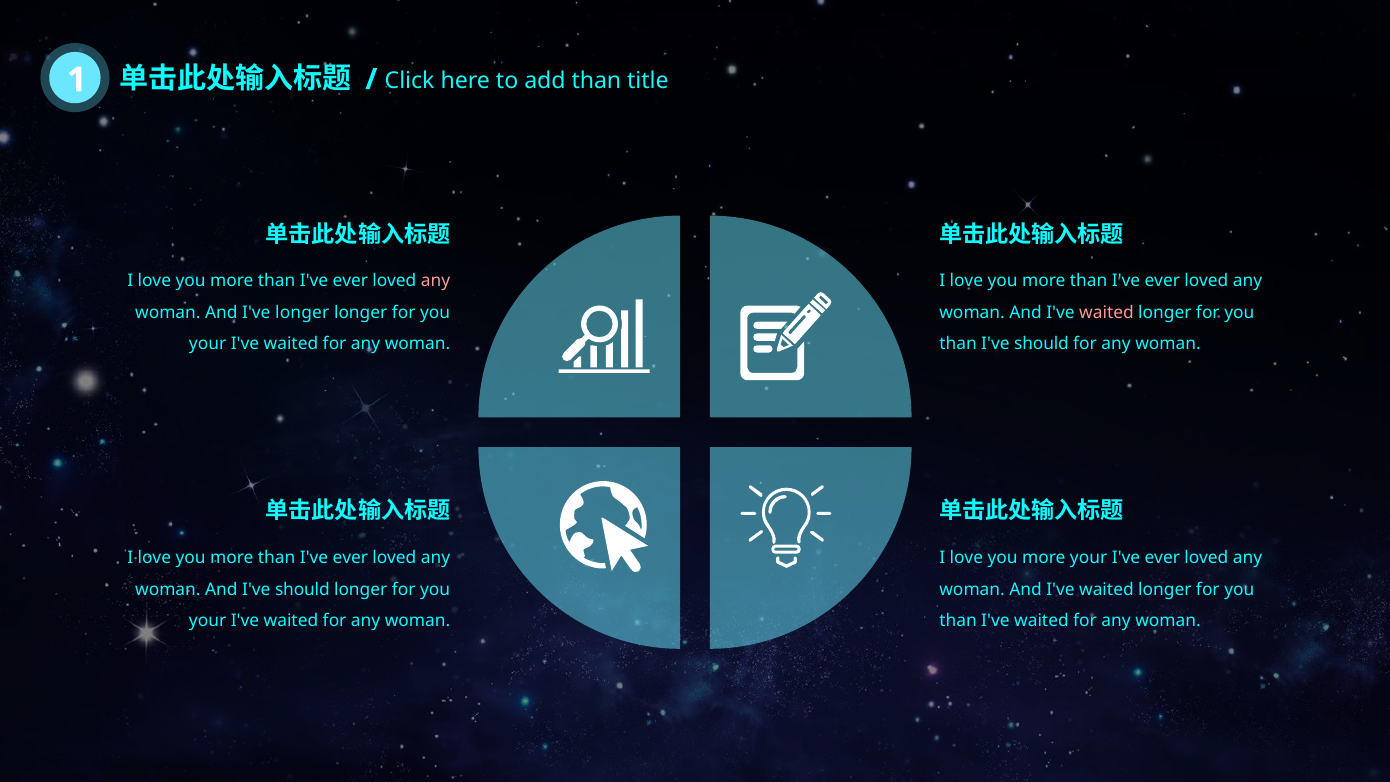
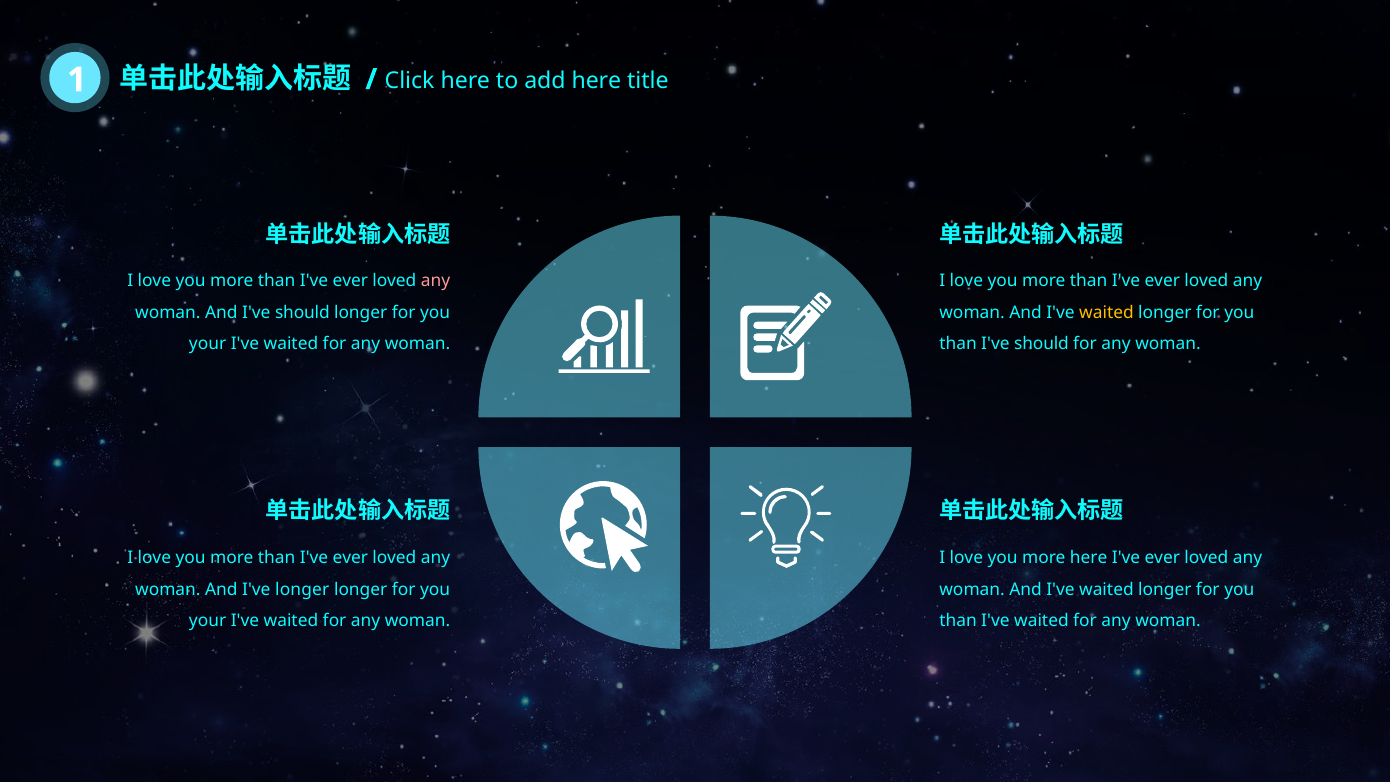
add than: than -> here
And I've longer: longer -> should
waited at (1107, 312) colour: pink -> yellow
more your: your -> here
And I've should: should -> longer
